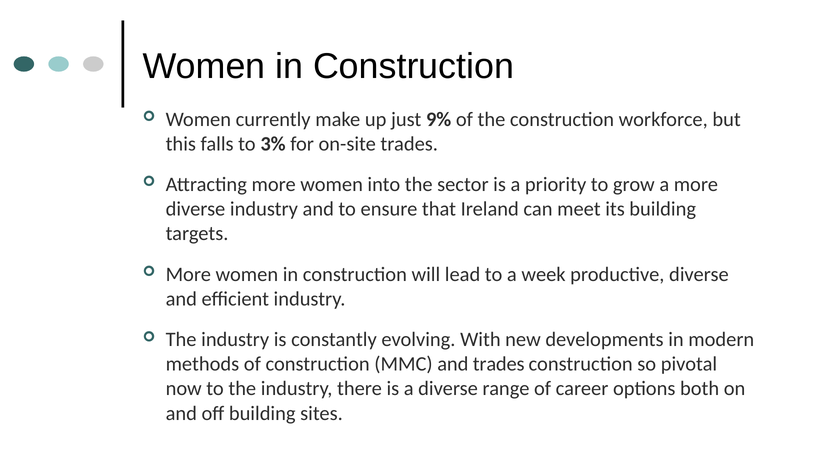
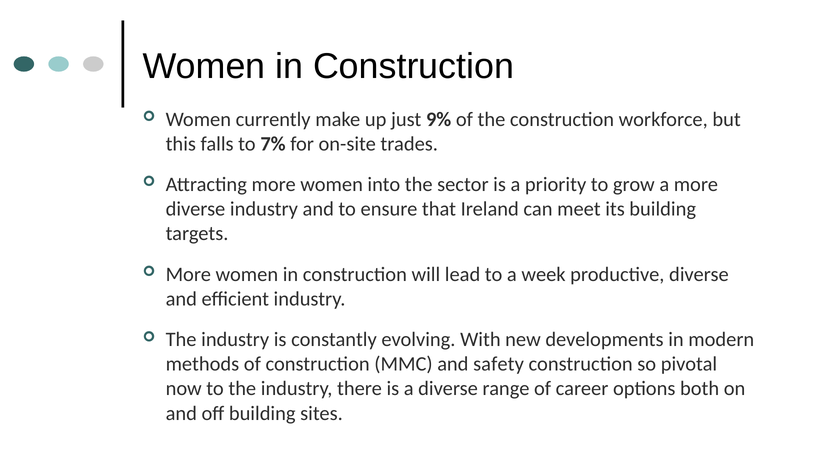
3%: 3% -> 7%
and trades: trades -> safety
